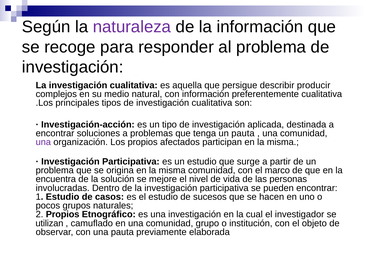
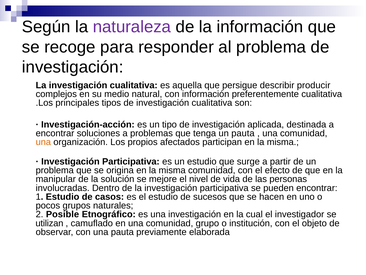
una at (43, 142) colour: purple -> orange
marco: marco -> efecto
encuentra: encuentra -> manipular
2 Propios: Propios -> Posible
